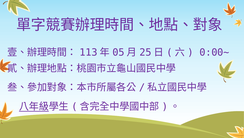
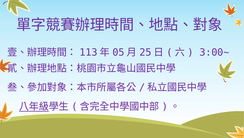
0:00~: 0:00~ -> 3:00~
